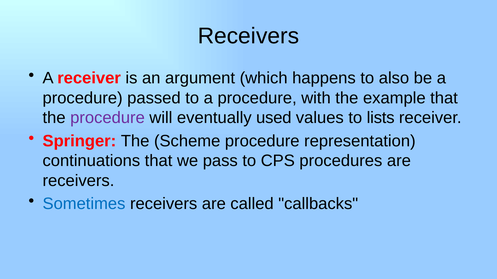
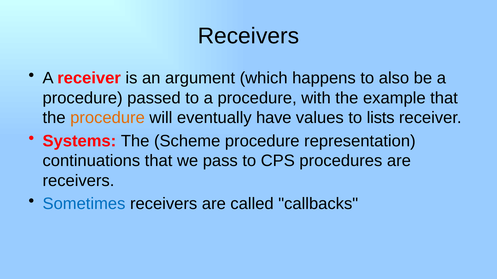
procedure at (107, 118) colour: purple -> orange
used: used -> have
Springer: Springer -> Systems
